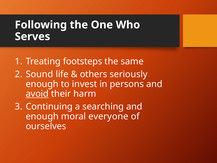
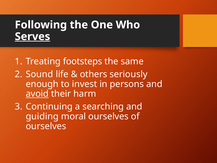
Serves underline: none -> present
enough at (42, 116): enough -> guiding
moral everyone: everyone -> ourselves
